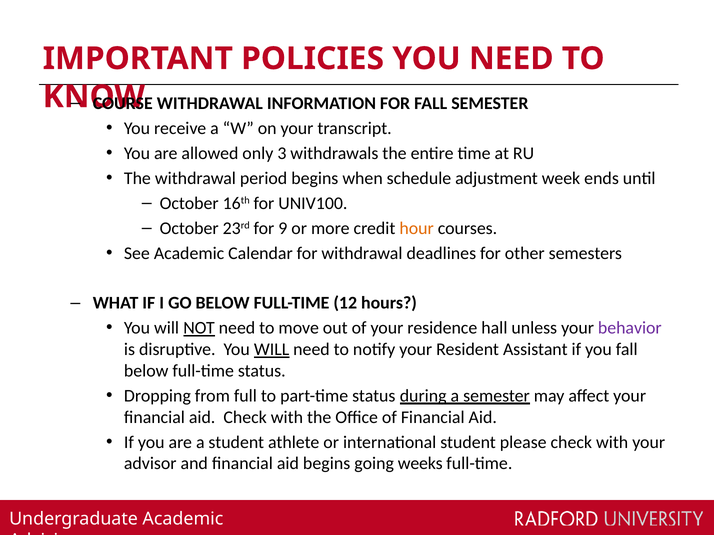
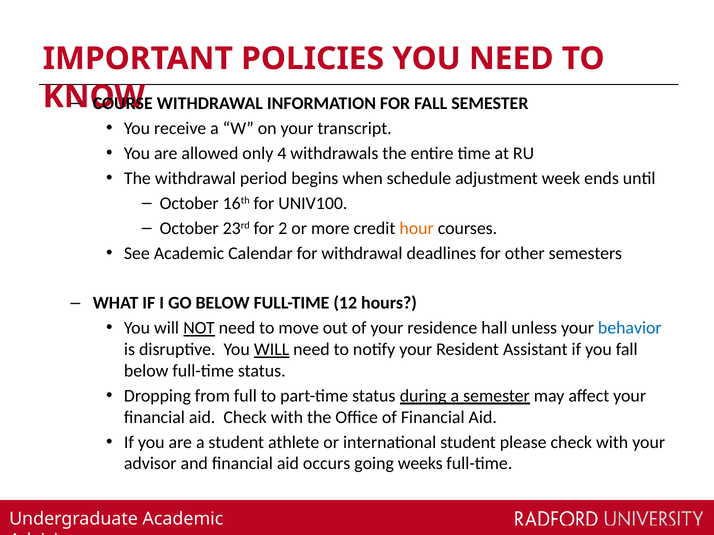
3: 3 -> 4
9: 9 -> 2
behavior colour: purple -> blue
aid begins: begins -> occurs
